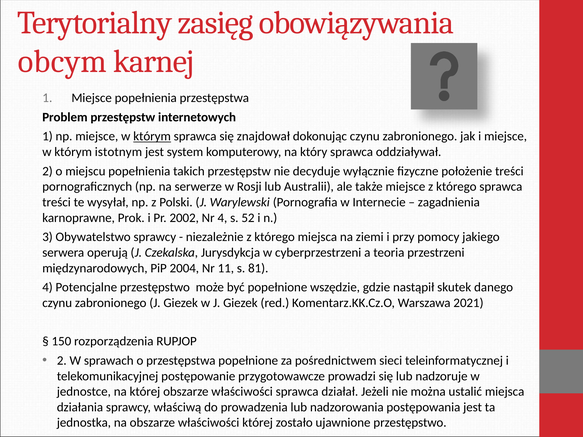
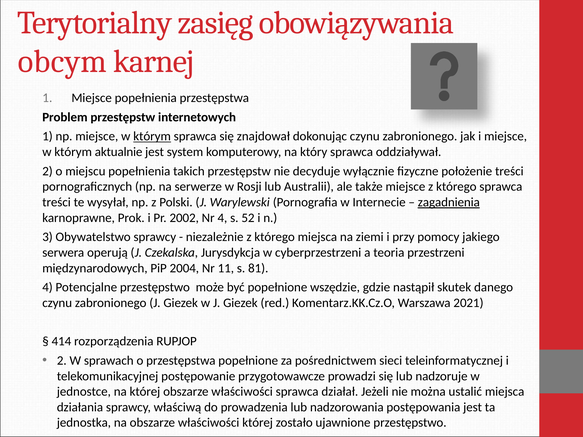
istotnym: istotnym -> aktualnie
zagadnienia underline: none -> present
150: 150 -> 414
